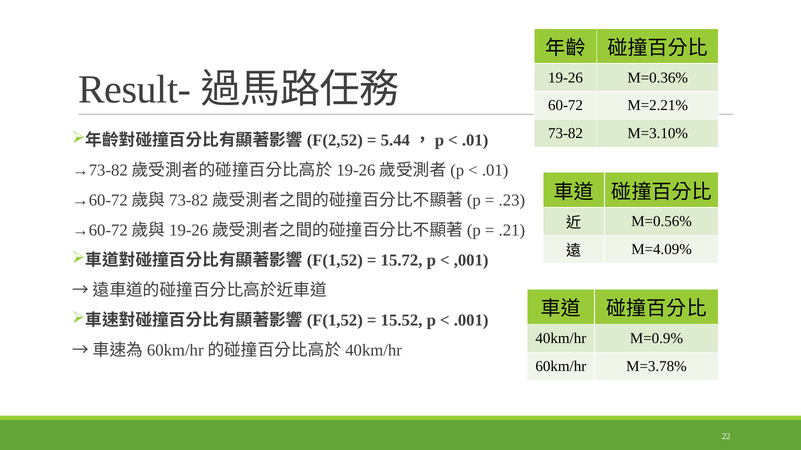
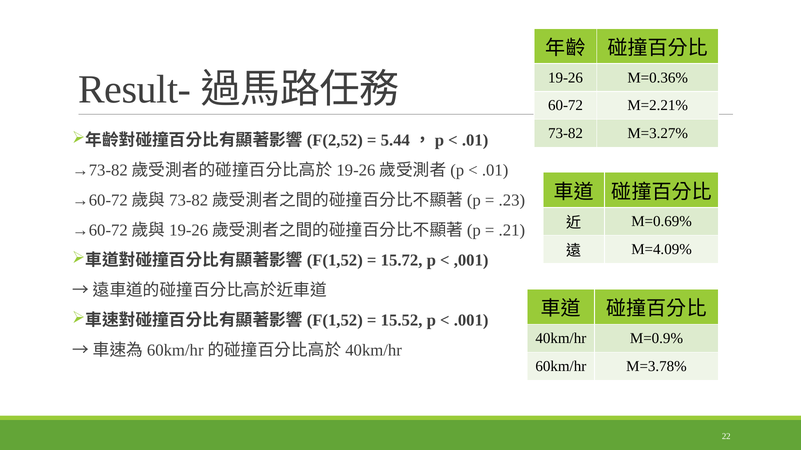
M=3.10%: M=3.10% -> M=3.27%
M=0.56%: M=0.56% -> M=0.69%
